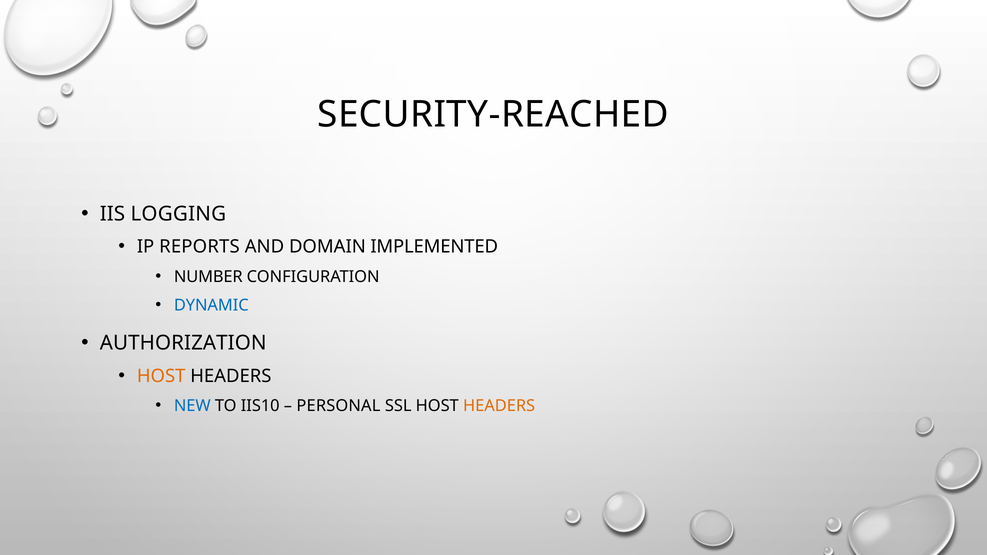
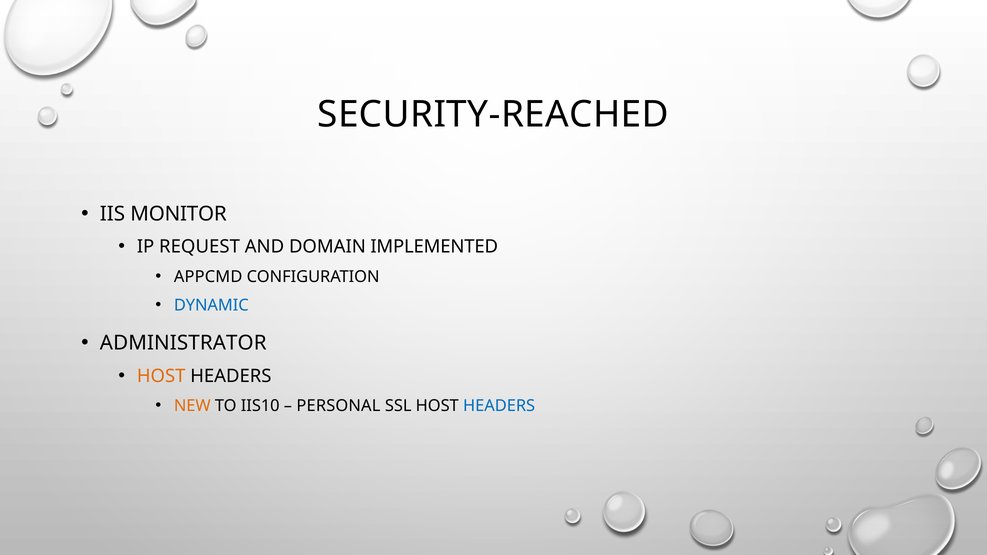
LOGGING: LOGGING -> MONITOR
REPORTS: REPORTS -> REQUEST
NUMBER: NUMBER -> APPCMD
AUTHORIZATION: AUTHORIZATION -> ADMINISTRATOR
NEW colour: blue -> orange
HEADERS at (499, 406) colour: orange -> blue
